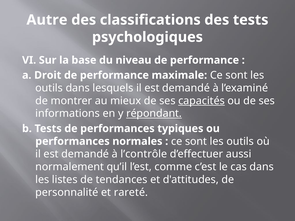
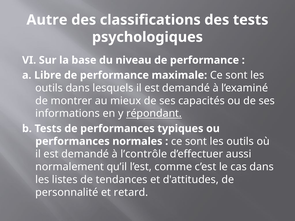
Droit: Droit -> Libre
capacités underline: present -> none
rareté: rareté -> retard
